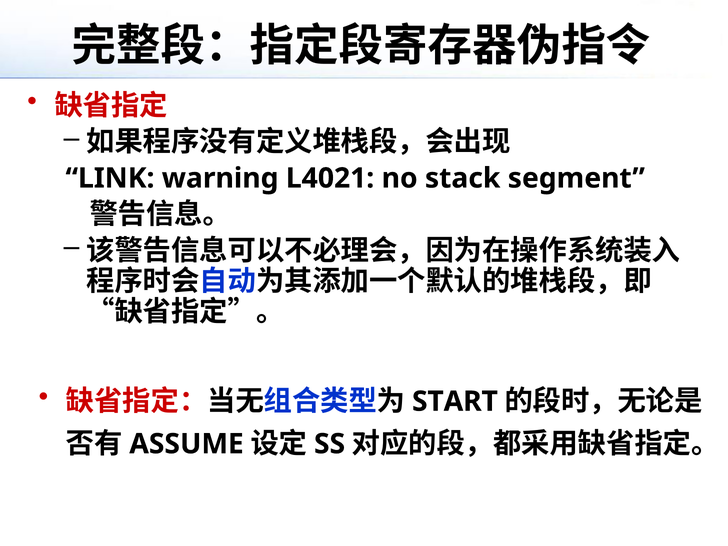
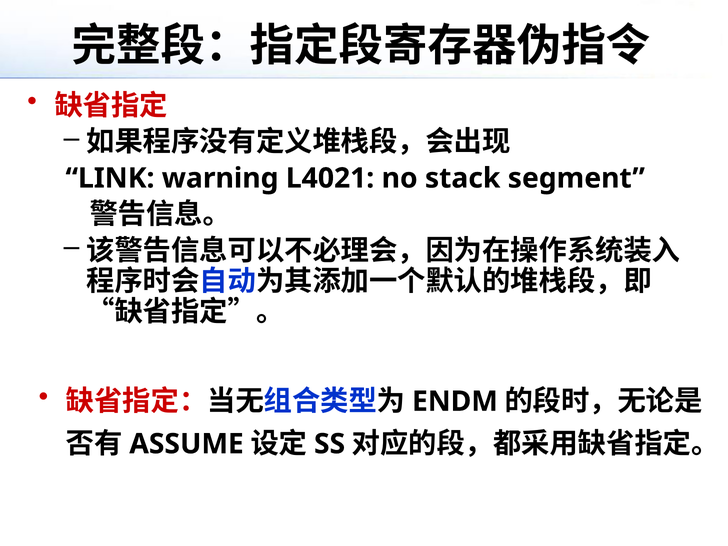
START: START -> ENDM
